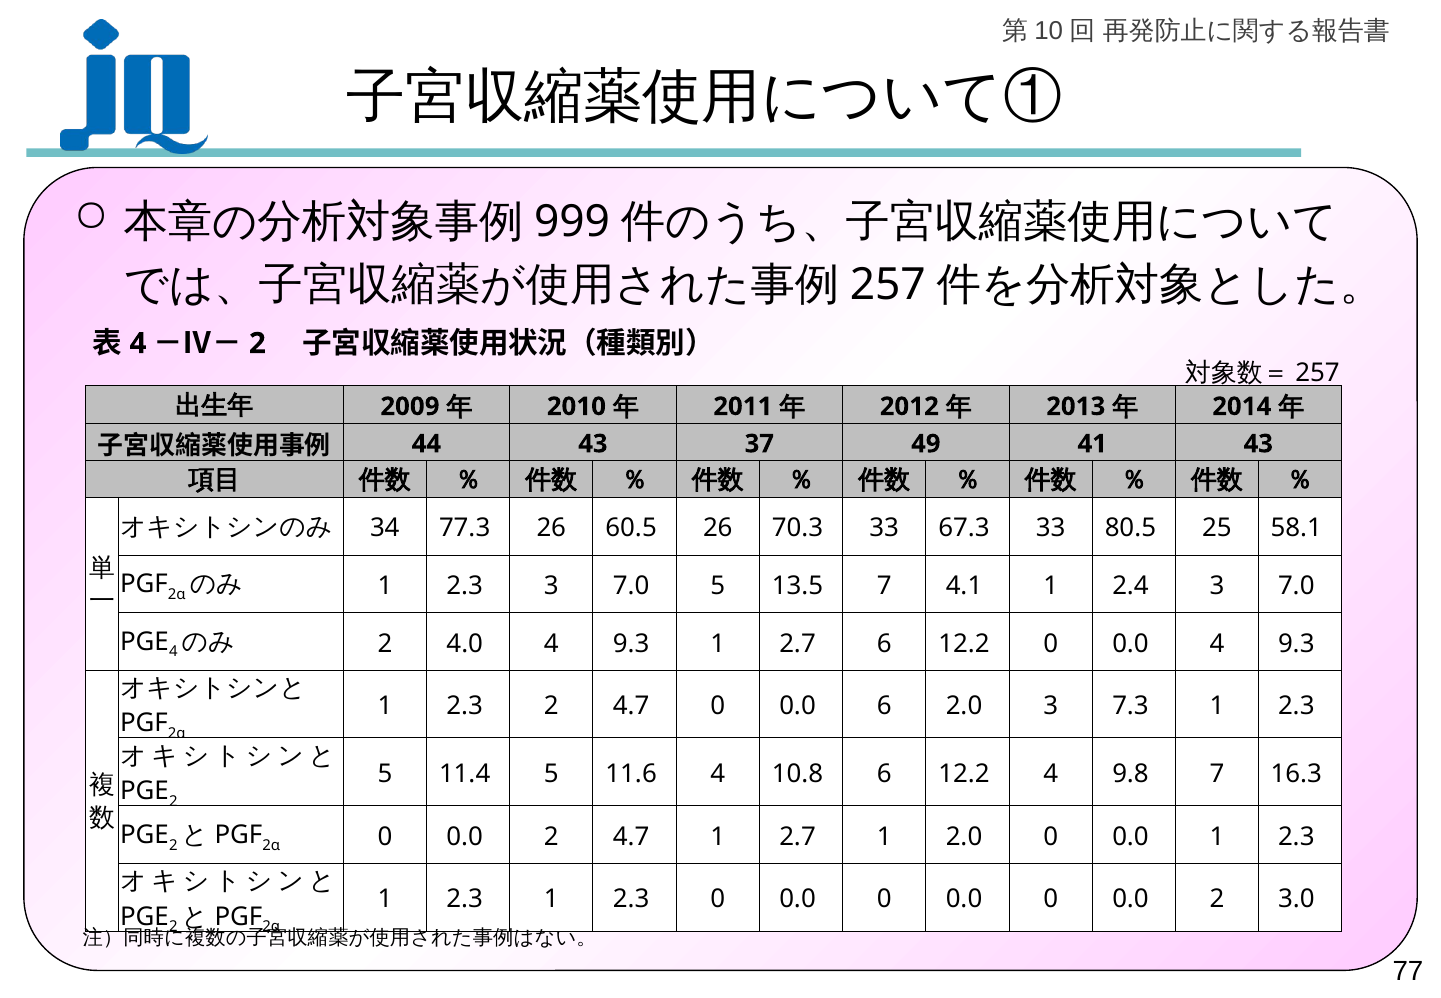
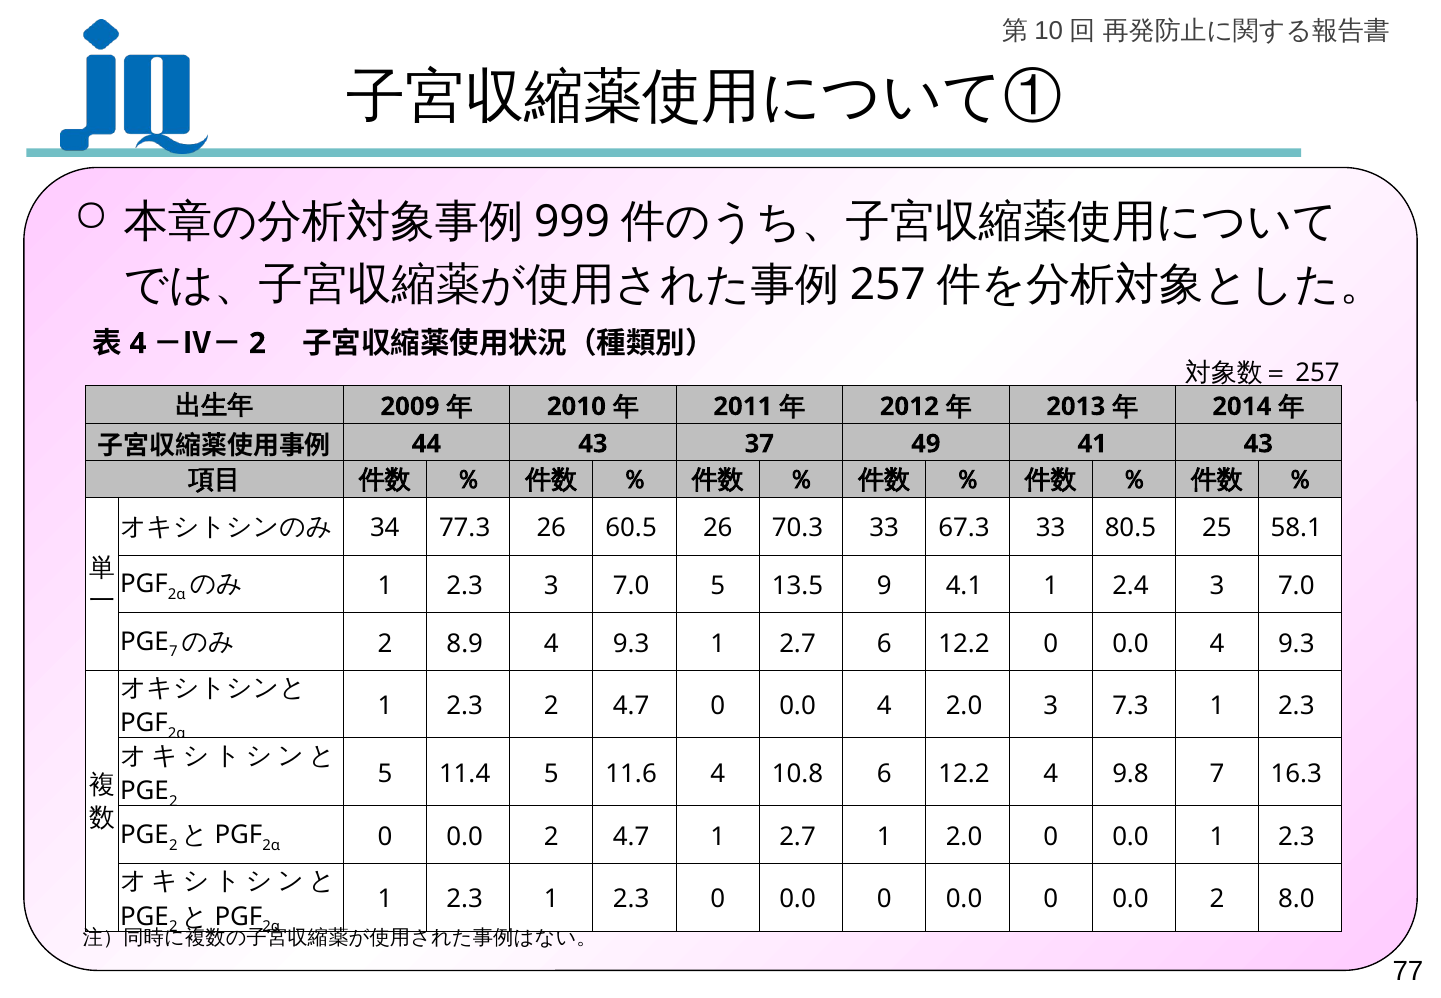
13.5 7: 7 -> 9
4 at (173, 652): 4 -> 7
4.0: 4.0 -> 8.9
4.7 0 0.0 6: 6 -> 4
3.0: 3.0 -> 8.0
